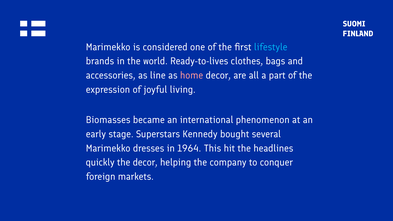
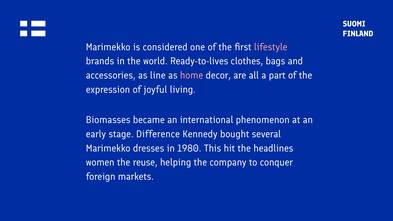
lifestyle colour: light blue -> pink
Superstars: Superstars -> Difference
1964: 1964 -> 1980
quickly: quickly -> women
the decor: decor -> reuse
